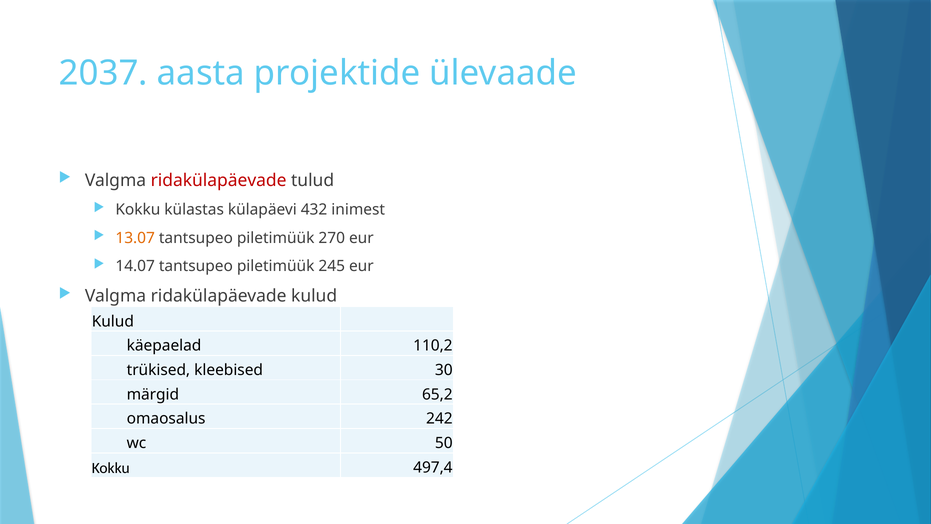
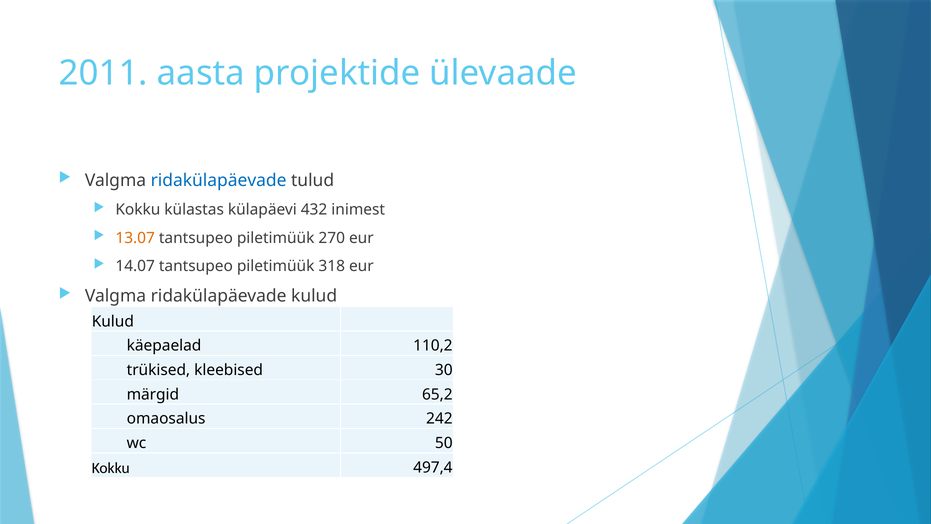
2037: 2037 -> 2011
ridakülapäevade at (219, 180) colour: red -> blue
245: 245 -> 318
